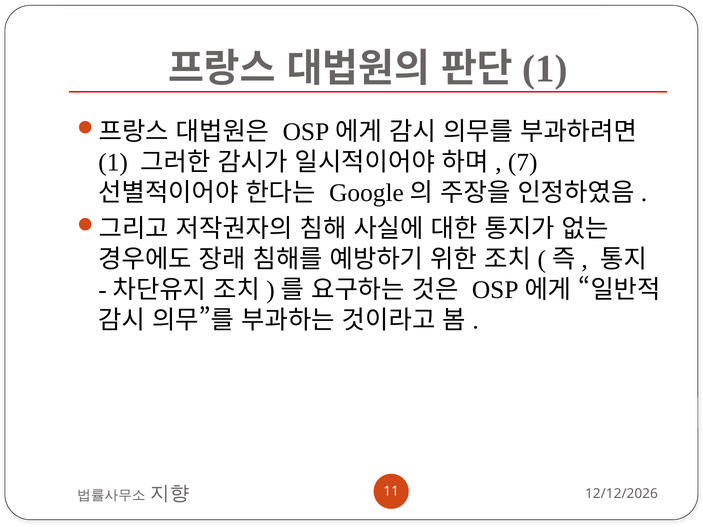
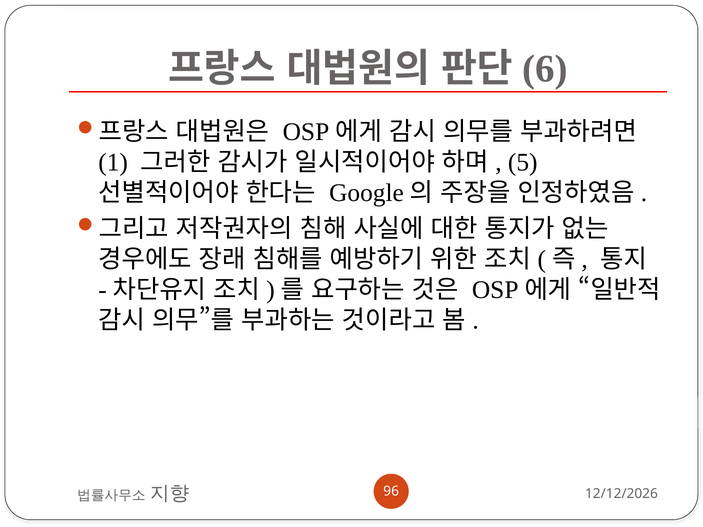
1 at (545, 69): 1 -> 6
7: 7 -> 5
11: 11 -> 96
